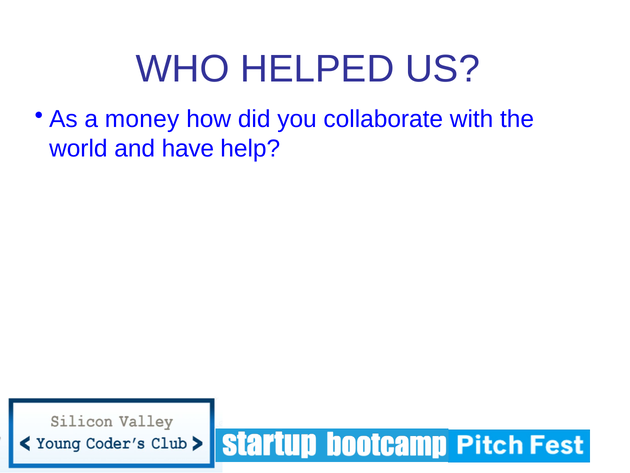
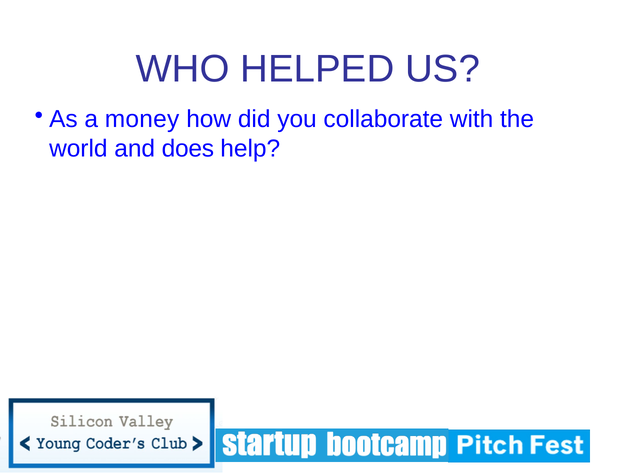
have: have -> does
